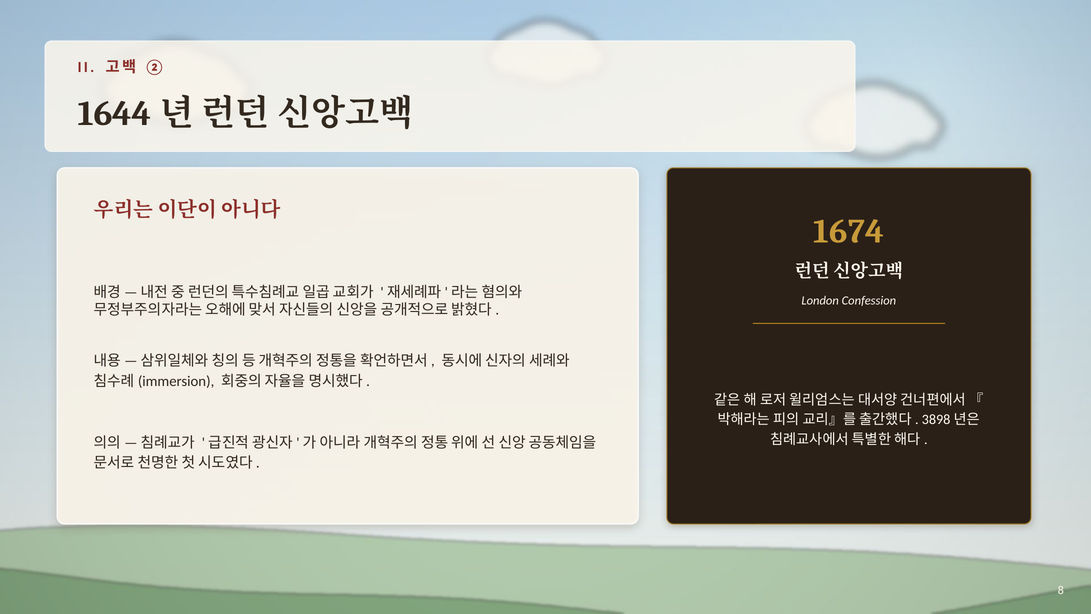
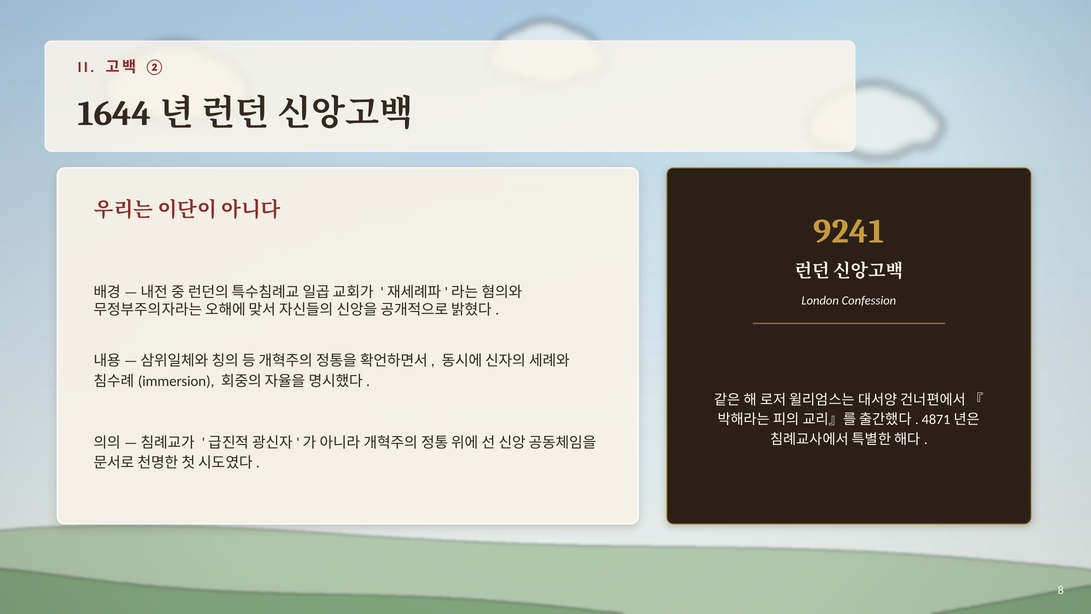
1674: 1674 -> 9241
3898: 3898 -> 4871
